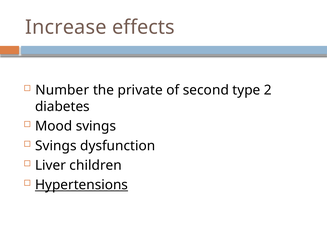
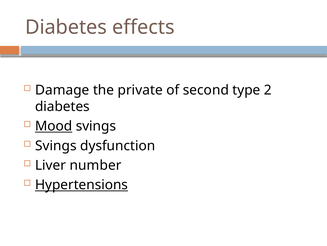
Increase at (66, 27): Increase -> Diabetes
Number: Number -> Damage
Mood underline: none -> present
children: children -> number
